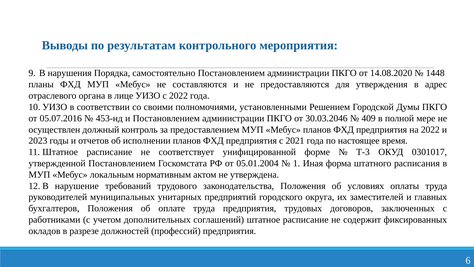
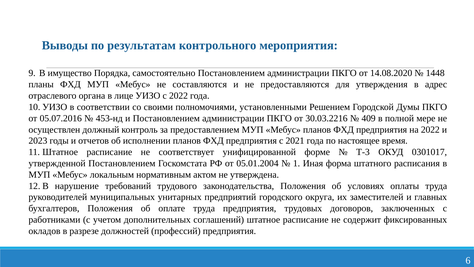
нарушения: нарушения -> имущество
30.03.2046: 30.03.2046 -> 30.03.2216
